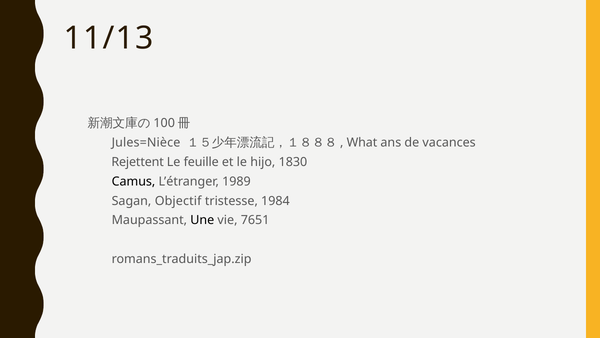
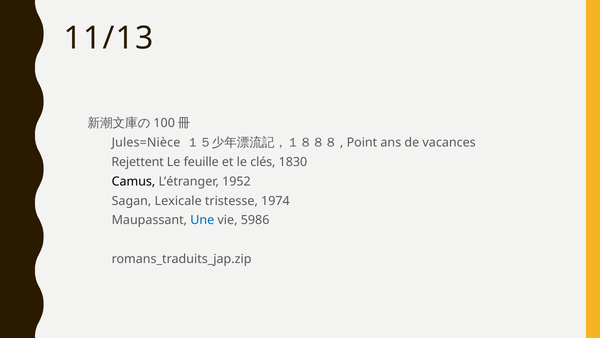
What: What -> Point
hijo: hijo -> clés
1989: 1989 -> 1952
Objectif: Objectif -> Lexicale
1984: 1984 -> 1974
Une colour: black -> blue
7651: 7651 -> 5986
